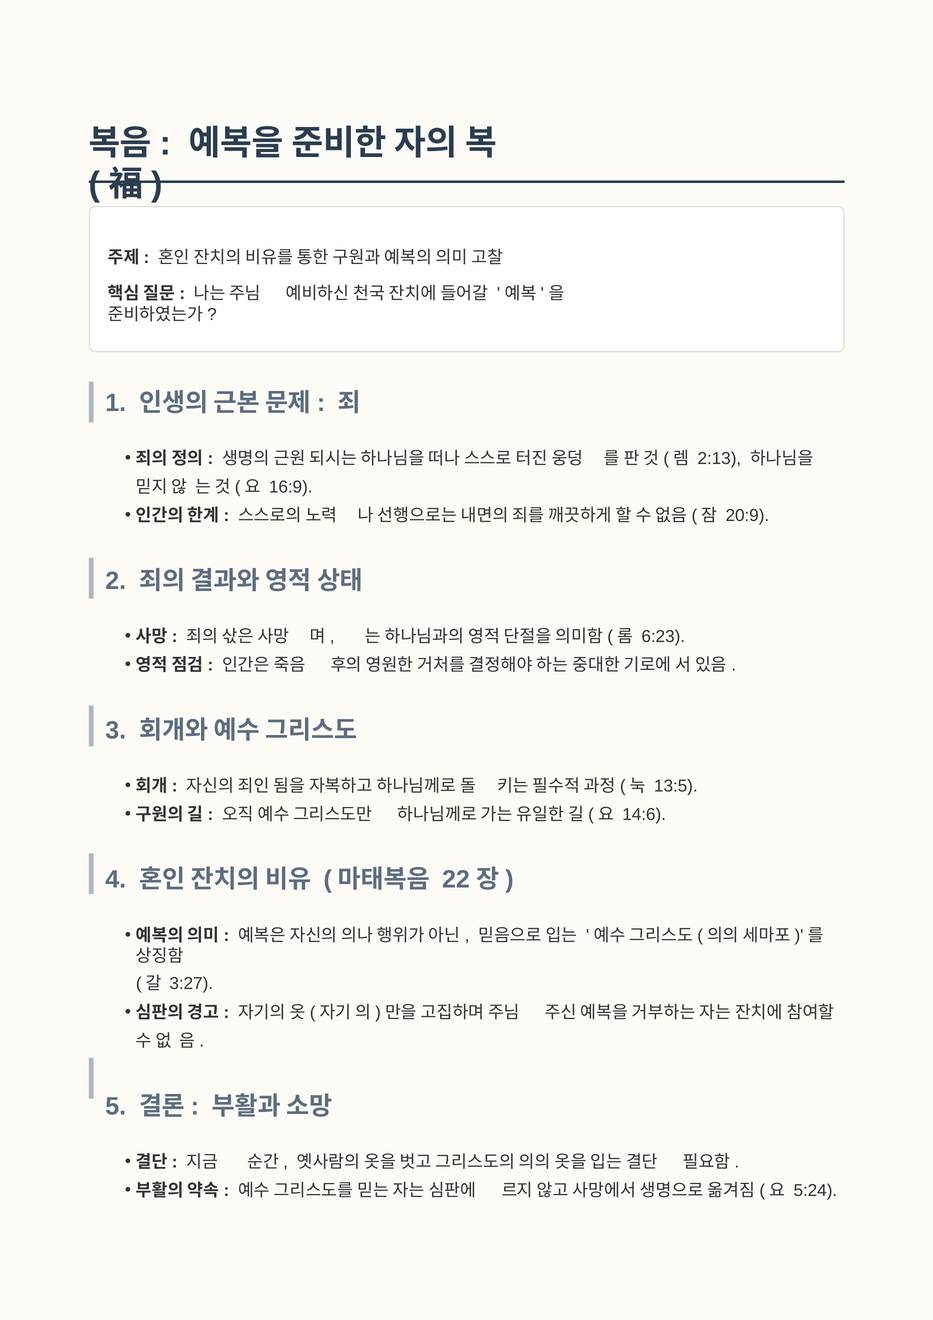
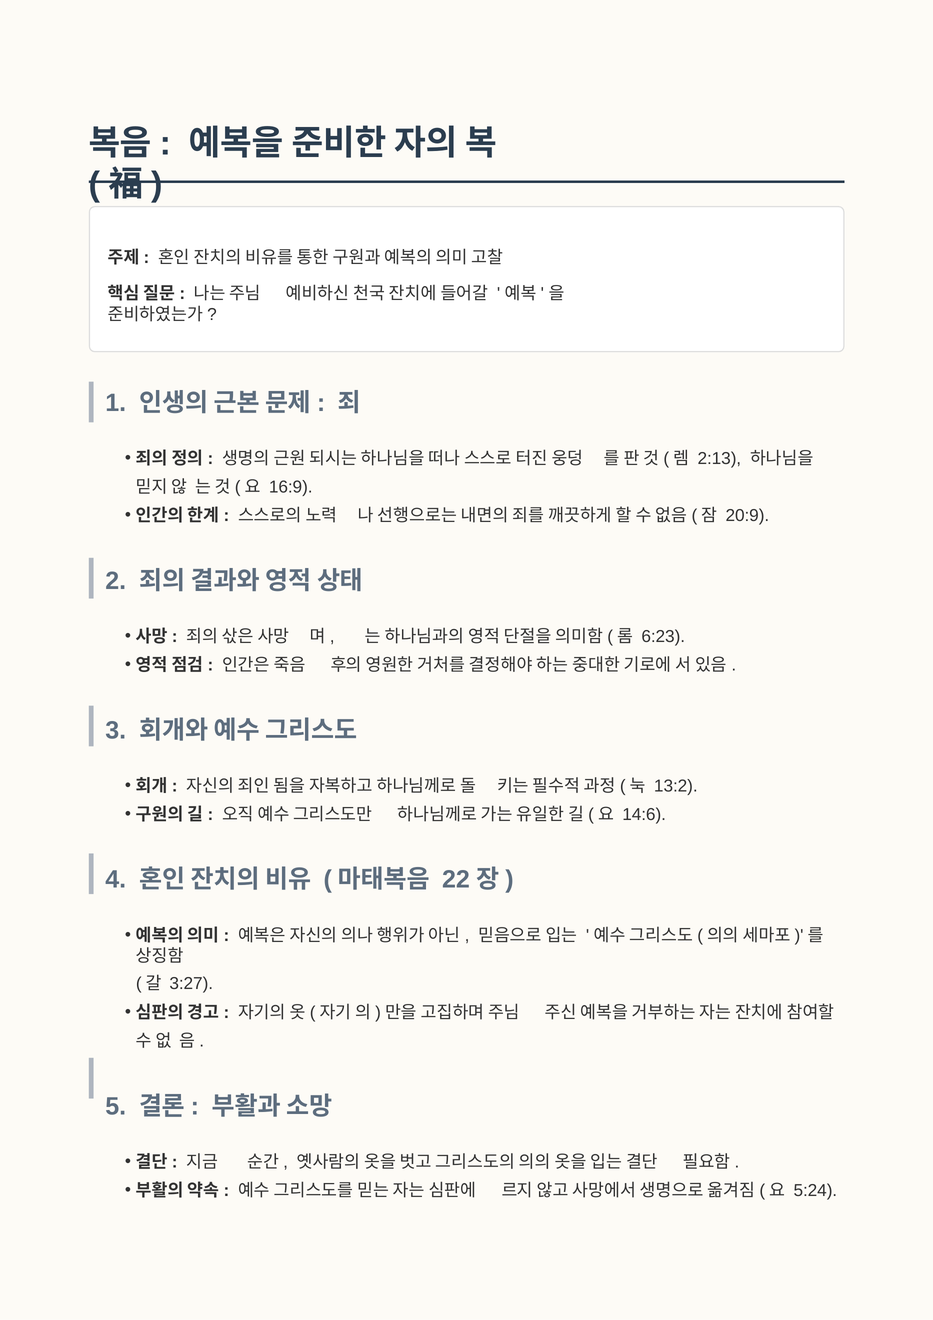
13:5: 13:5 -> 13:2
